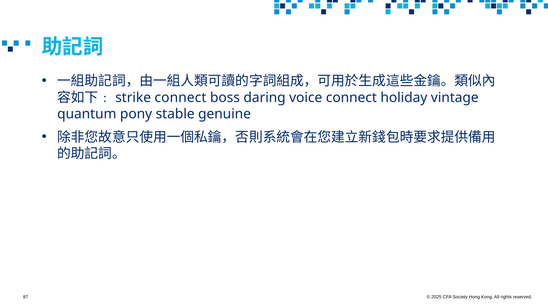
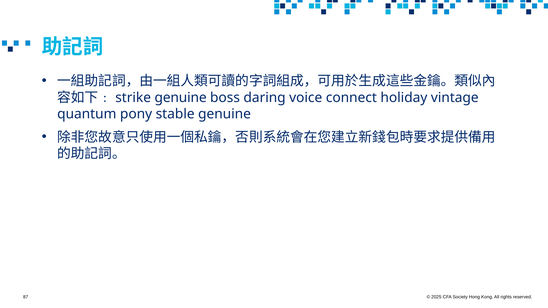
connect at (180, 98): connect -> genuine
